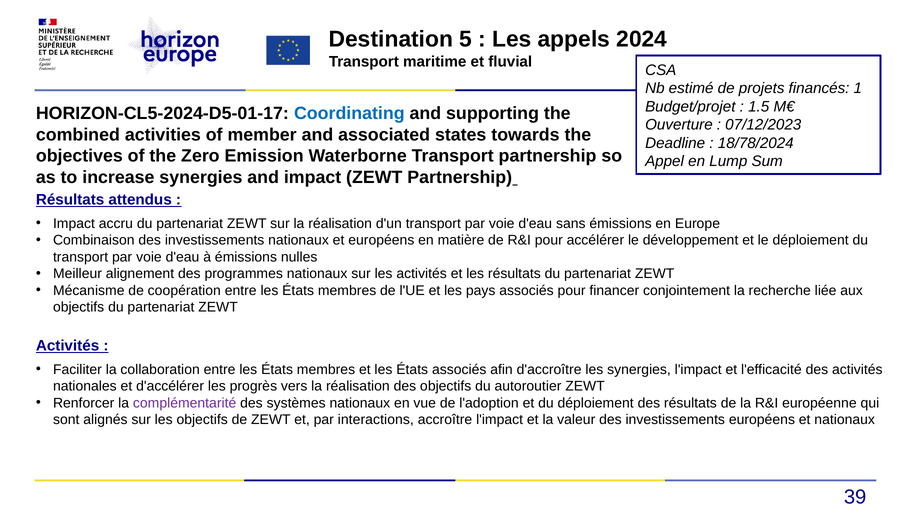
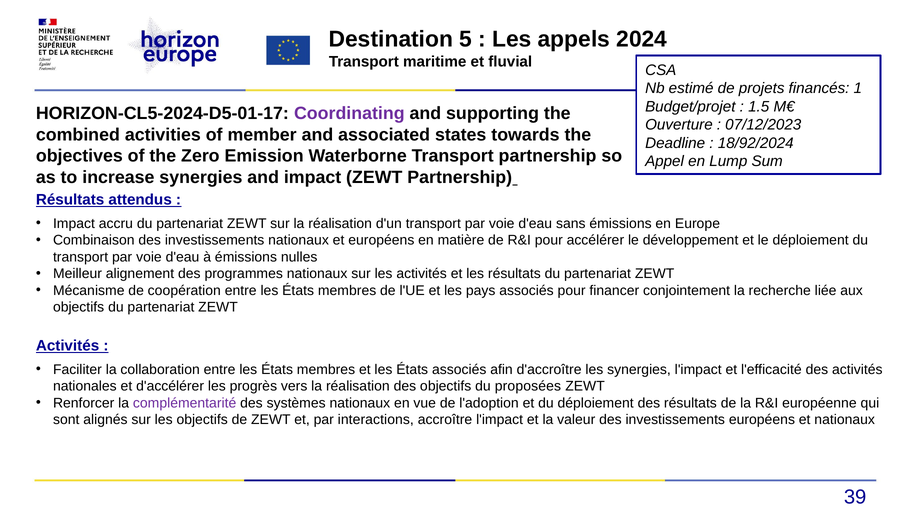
Coordinating colour: blue -> purple
18/78/2024: 18/78/2024 -> 18/92/2024
autoroutier: autoroutier -> proposées
